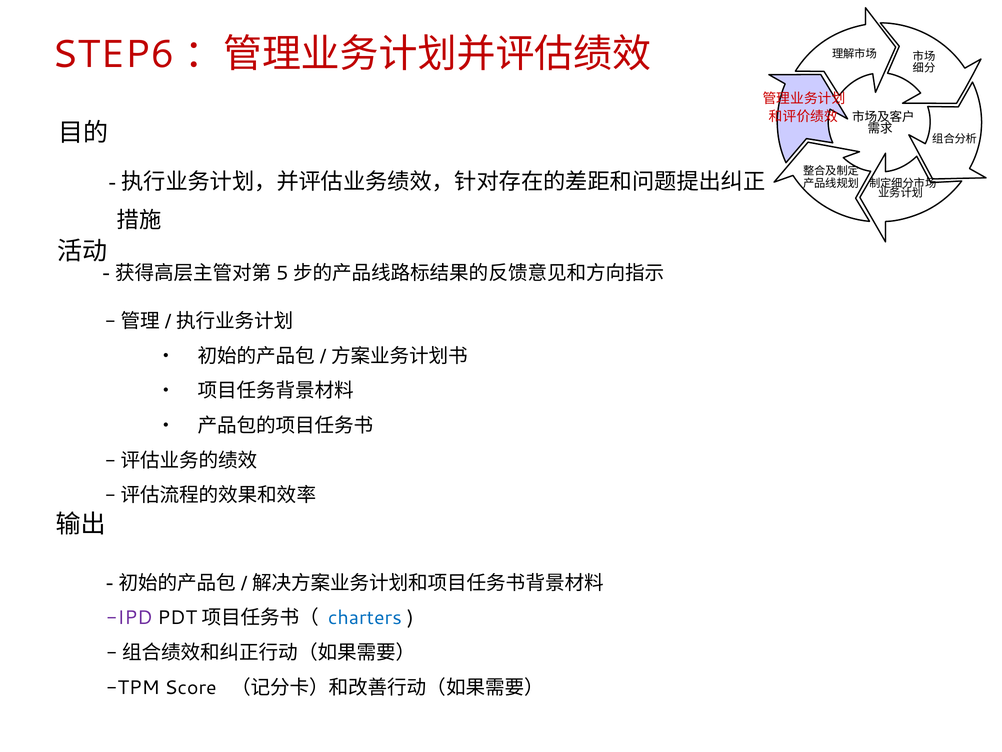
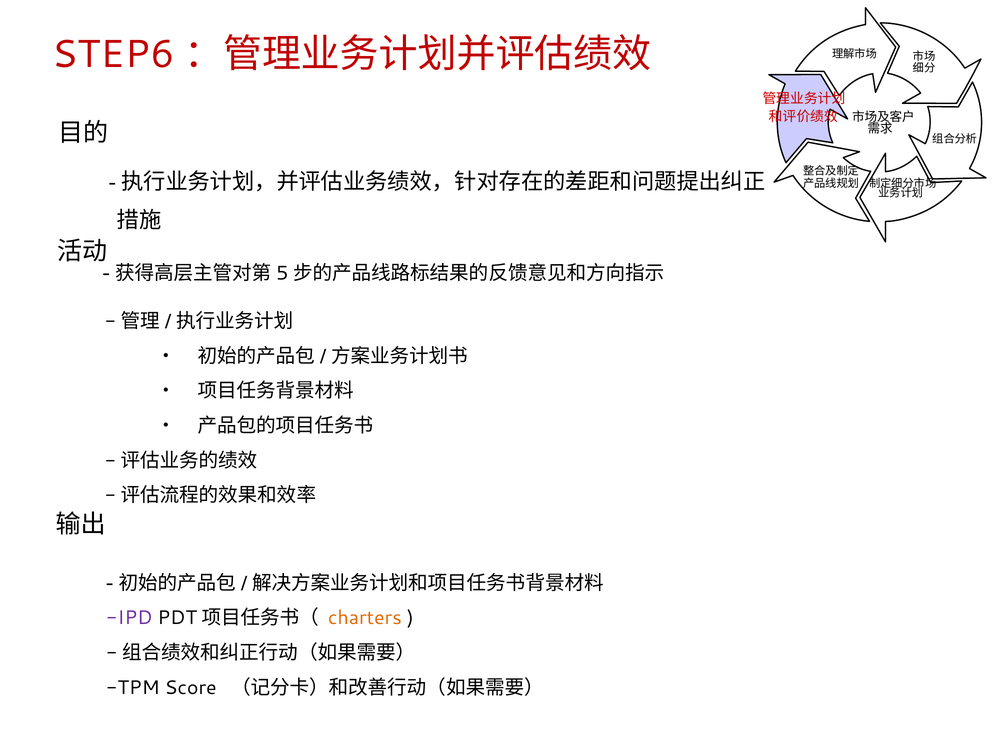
charters colour: blue -> orange
